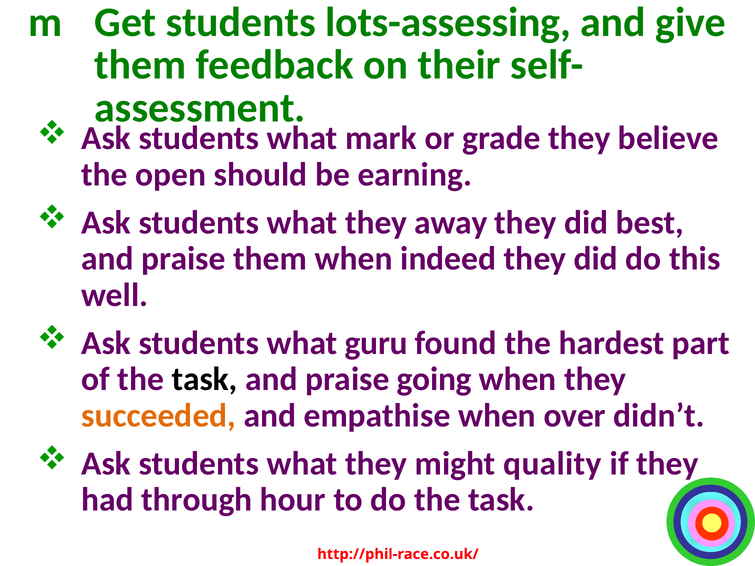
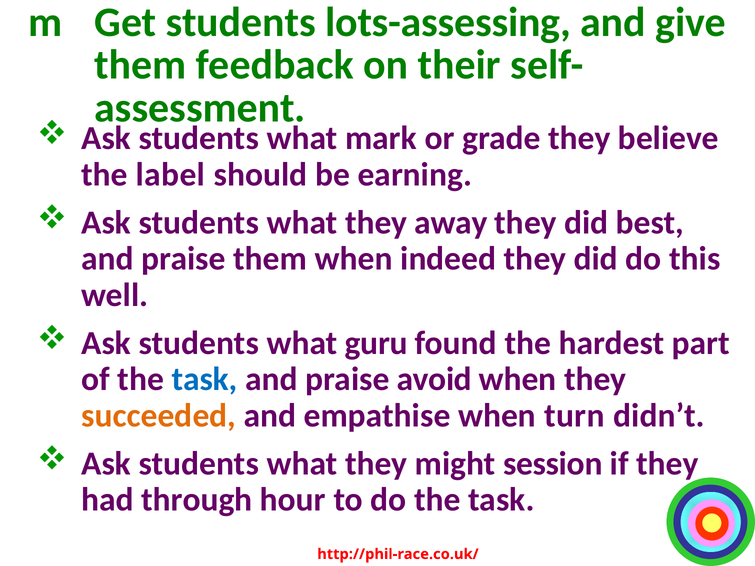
open: open -> label
task at (205, 379) colour: black -> blue
going: going -> avoid
over: over -> turn
quality: quality -> session
